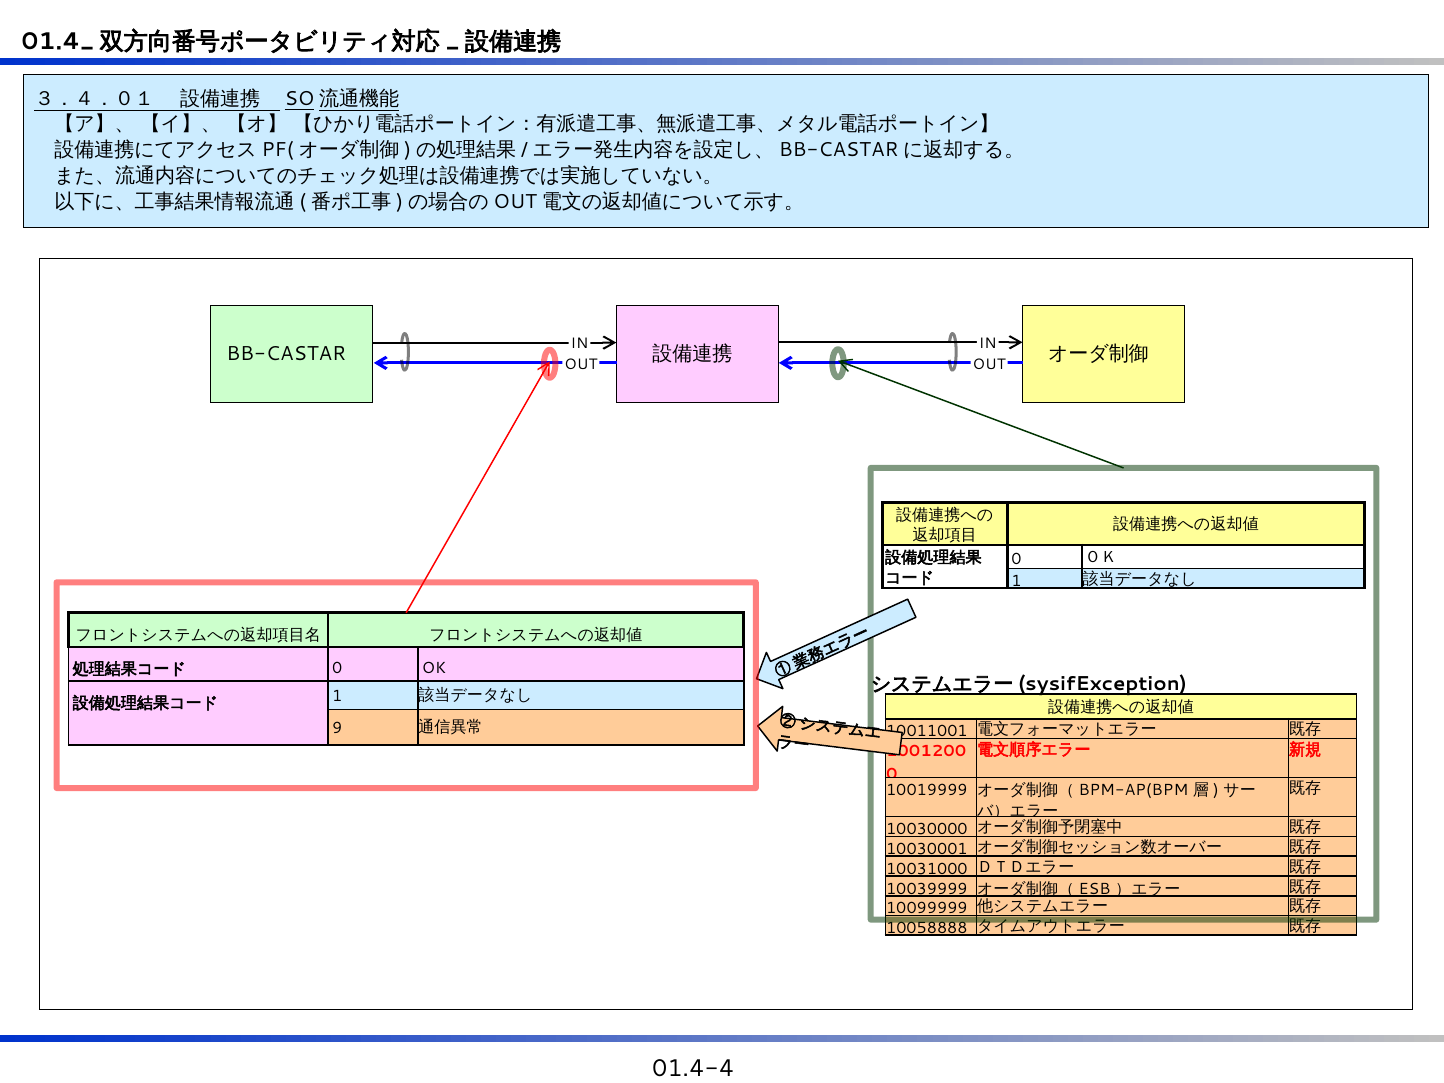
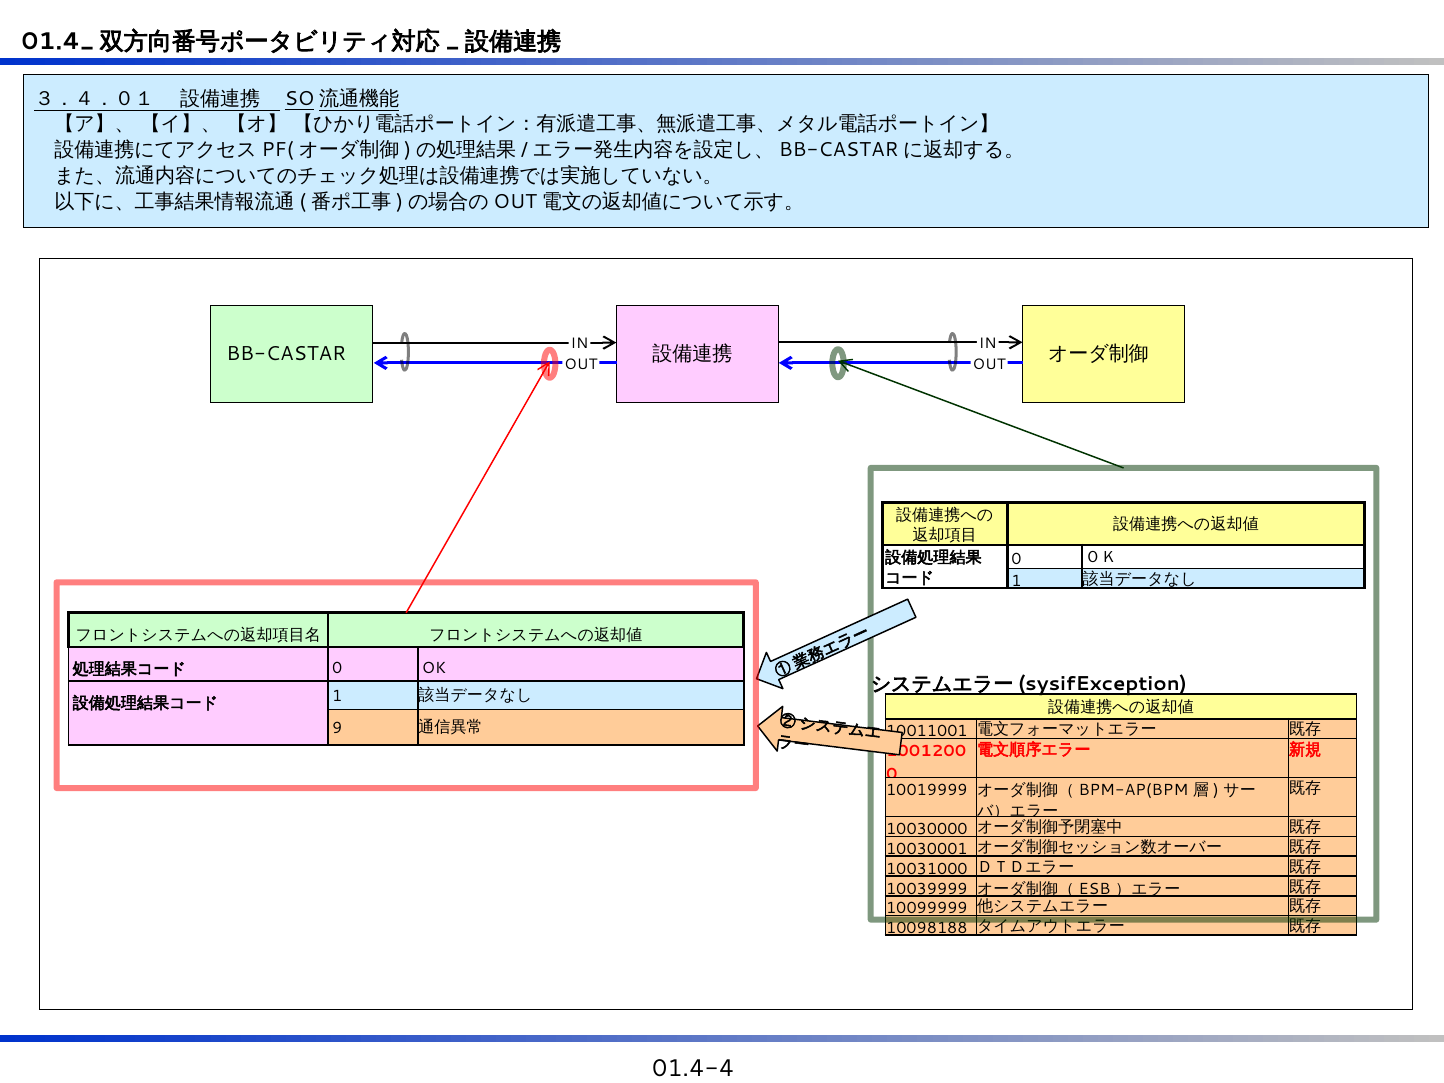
10058888: 10058888 -> 10098188
